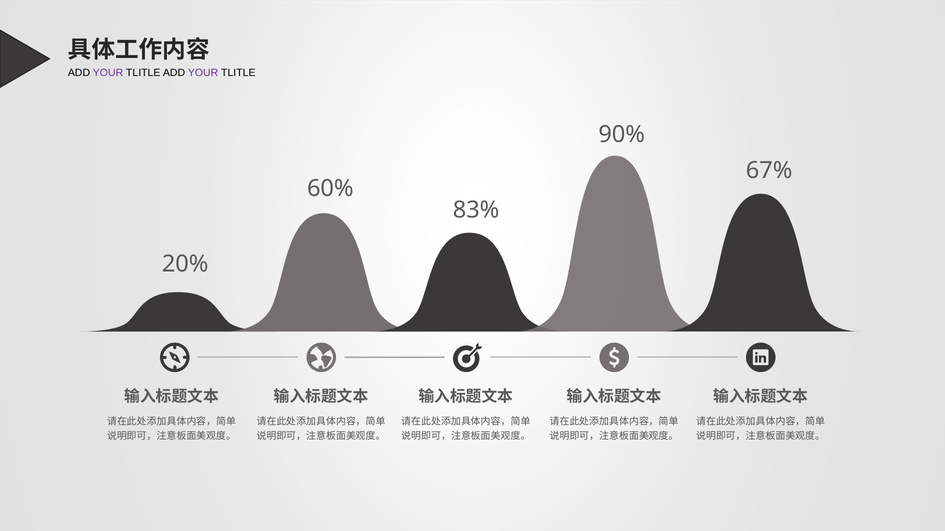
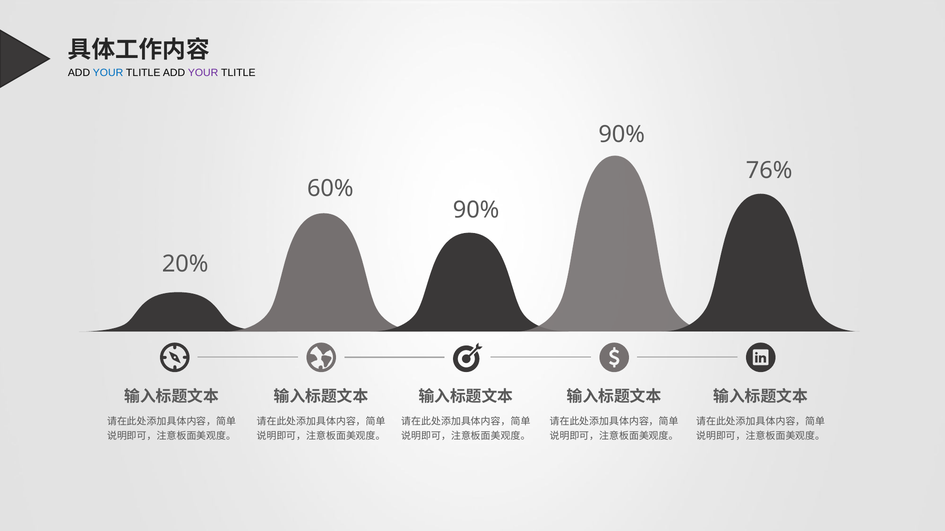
YOUR at (108, 73) colour: purple -> blue
67%: 67% -> 76%
83% at (476, 210): 83% -> 90%
